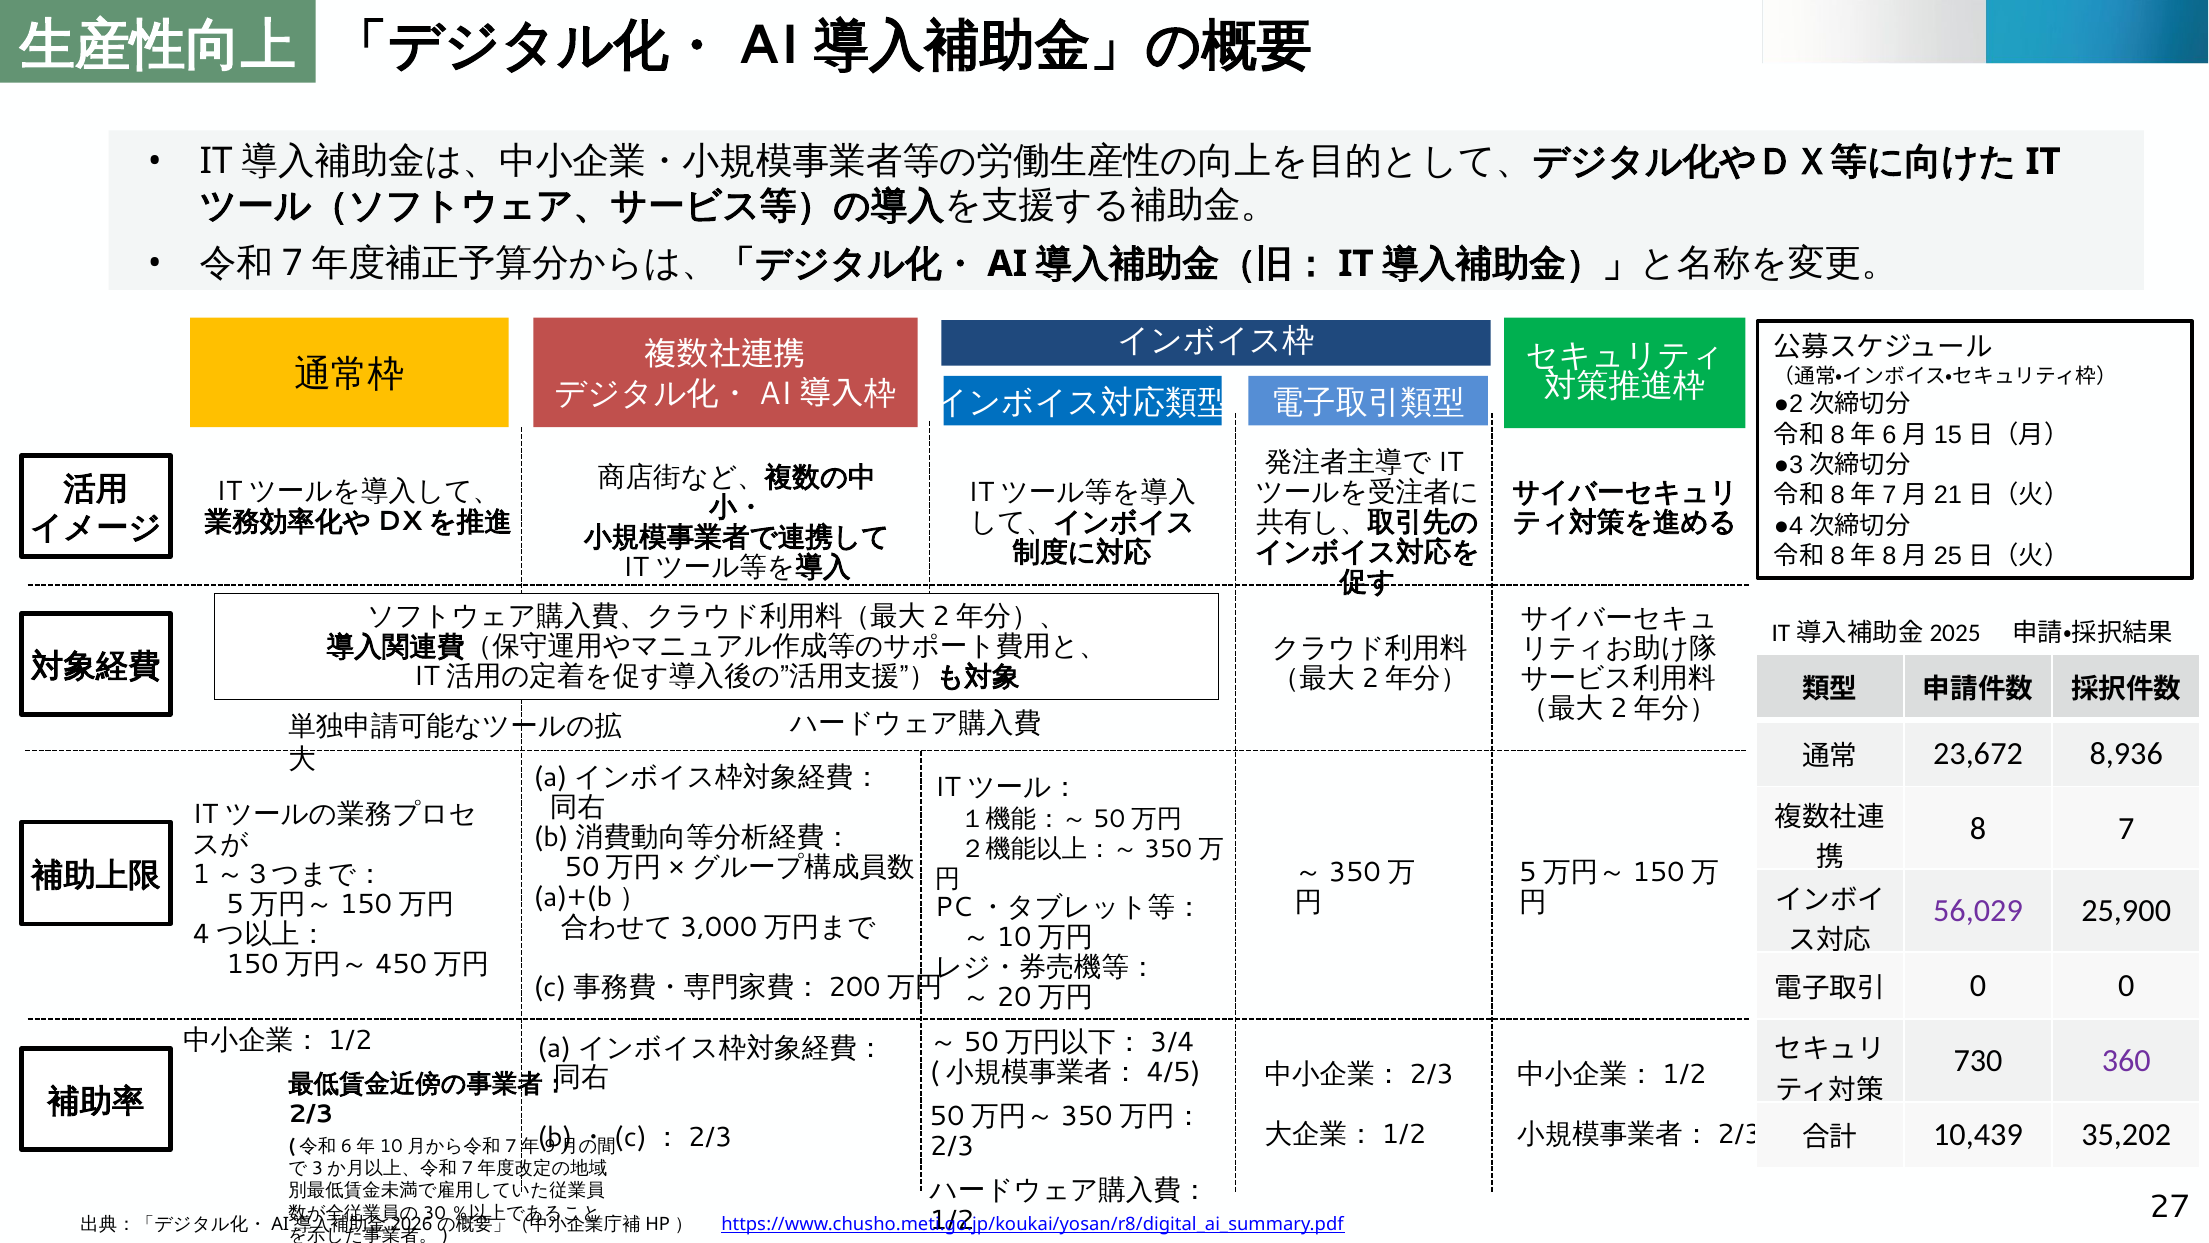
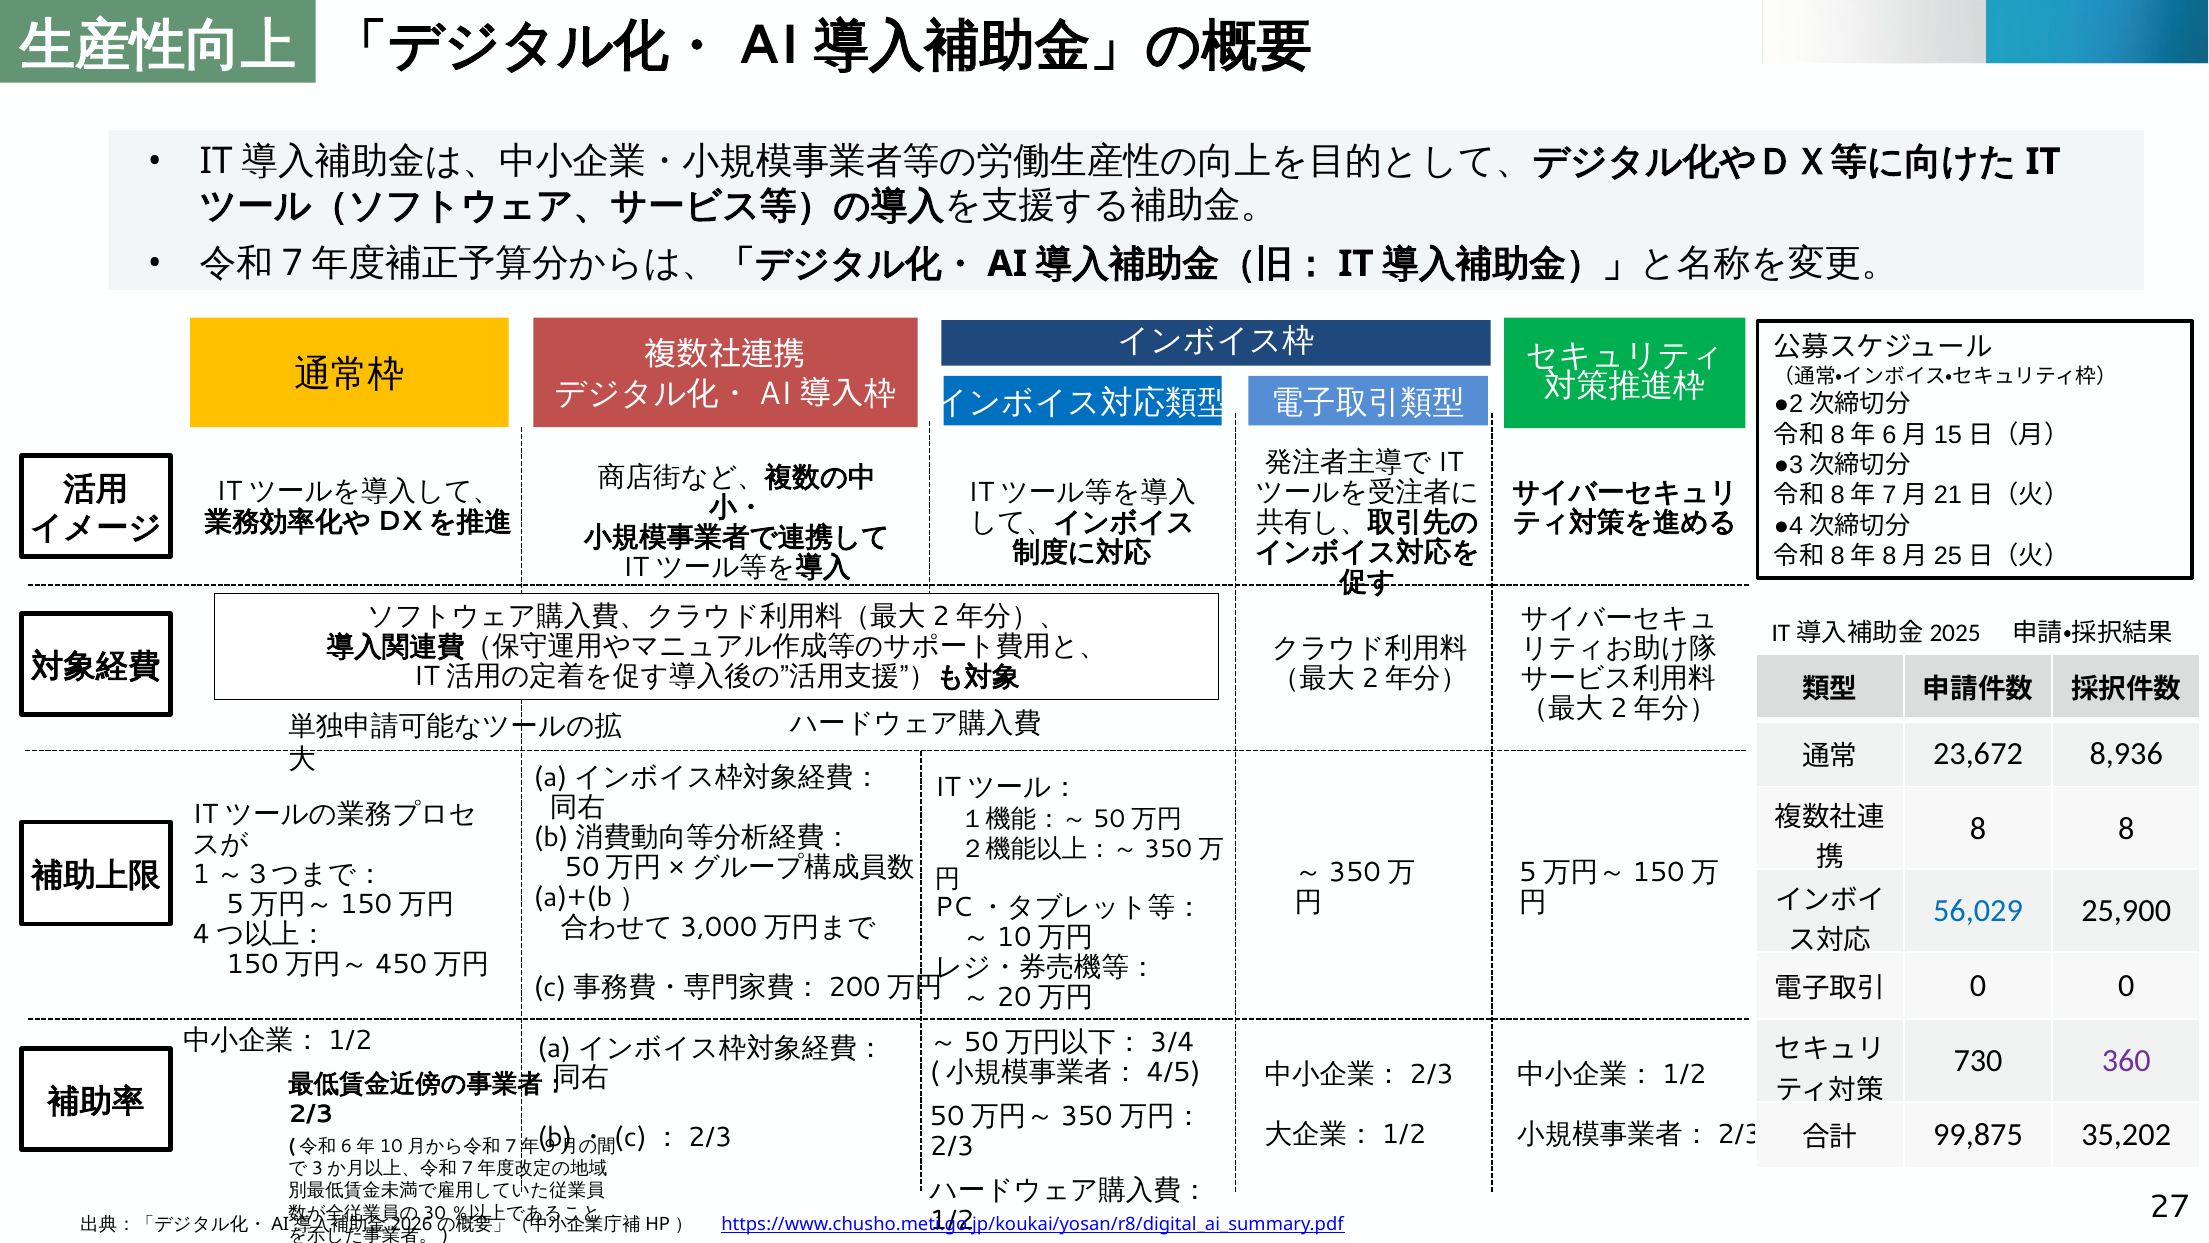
8 7: 7 -> 8
56,029 colour: purple -> blue
10,439: 10,439 -> 99,875
